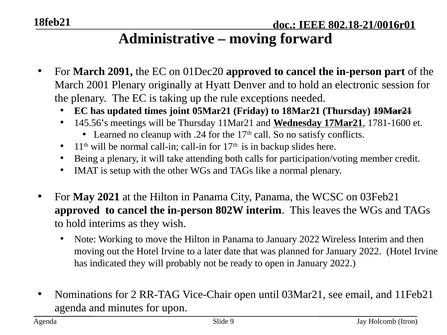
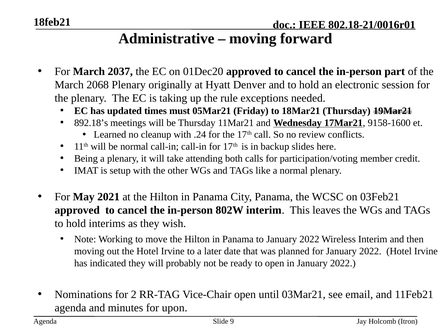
2091: 2091 -> 2037
2001: 2001 -> 2068
joint: joint -> must
145.56’s: 145.56’s -> 892.18’s
1781-1600: 1781-1600 -> 9158-1600
satisfy: satisfy -> review
